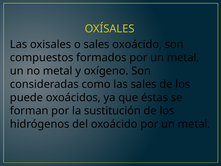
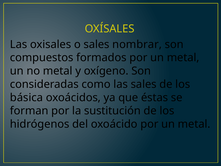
sales oxoácido: oxoácido -> nombrar
puede: puede -> básica
